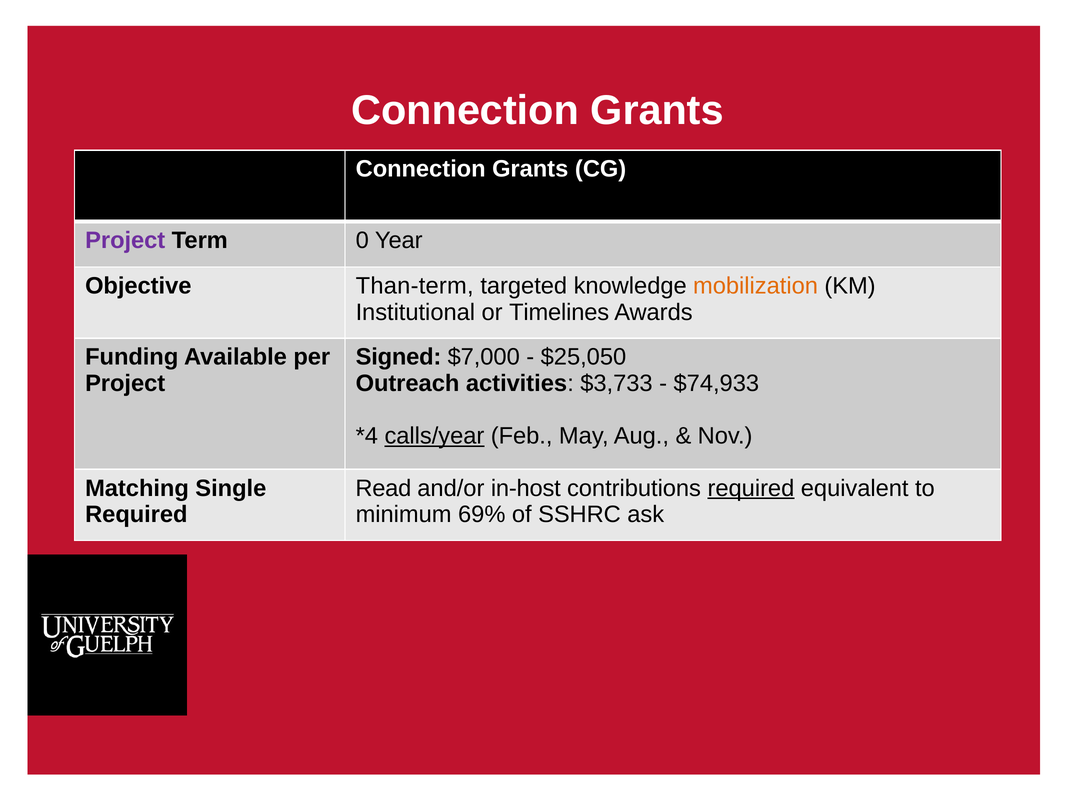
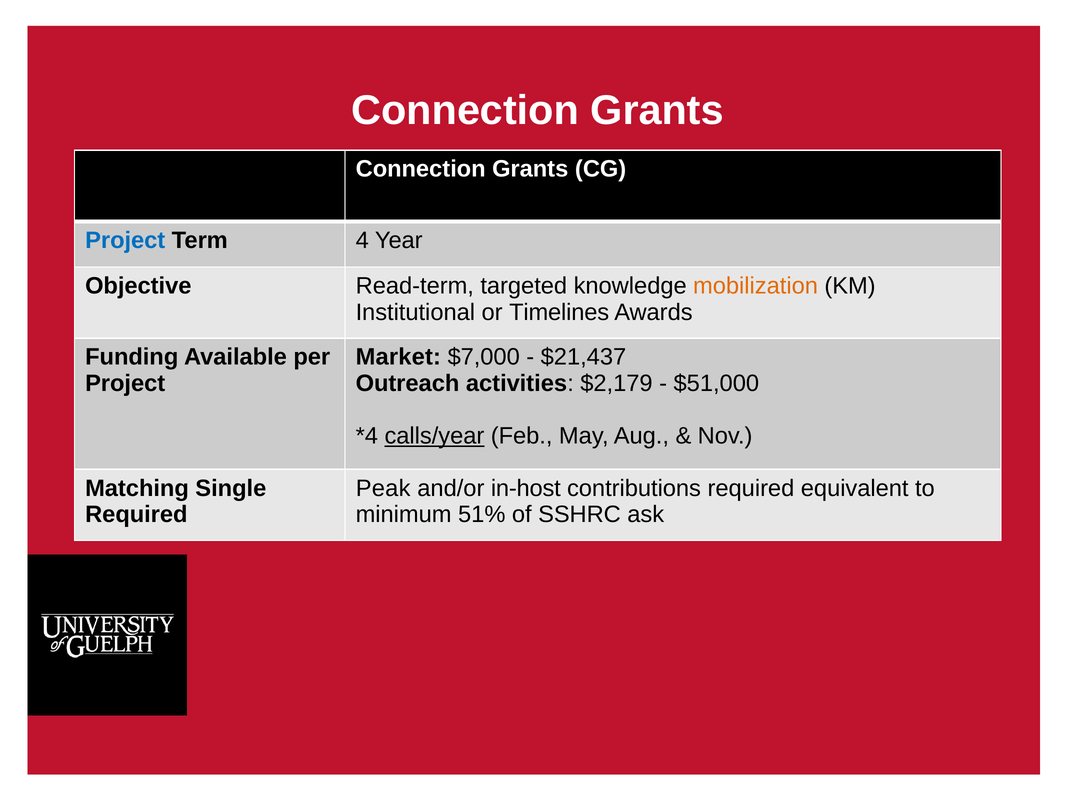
Project at (125, 240) colour: purple -> blue
0: 0 -> 4
Than-term: Than-term -> Read-term
Signed: Signed -> Market
$25,050: $25,050 -> $21,437
$3,733: $3,733 -> $2,179
$74,933: $74,933 -> $51,000
Read: Read -> Peak
required at (751, 488) underline: present -> none
69%: 69% -> 51%
